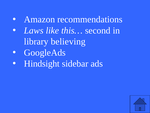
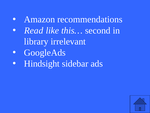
Laws: Laws -> Read
believing: believing -> irrelevant
